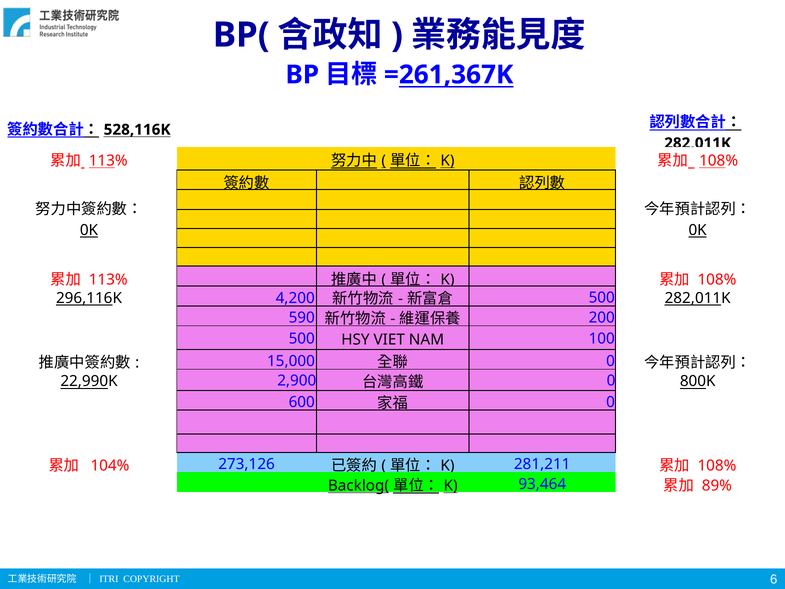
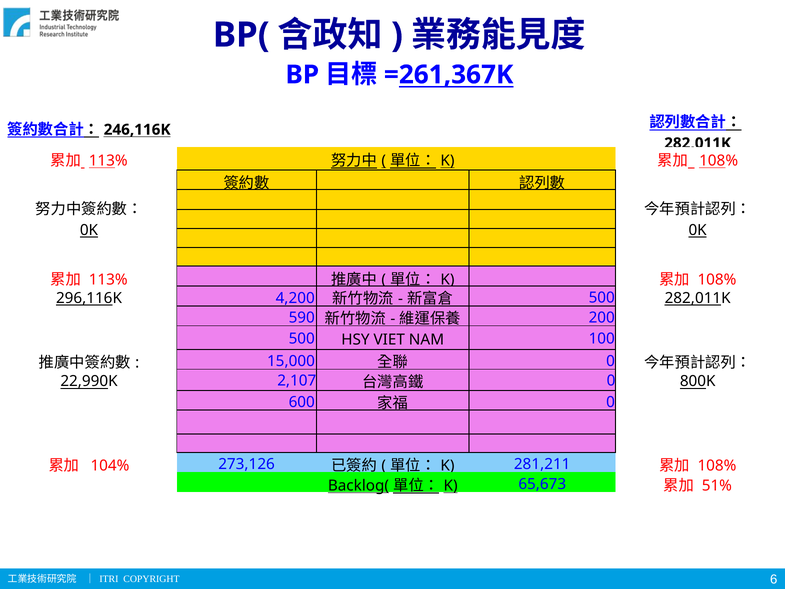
528,116K: 528,116K -> 246,116K
2,900: 2,900 -> 2,107
93,464: 93,464 -> 65,673
89%: 89% -> 51%
